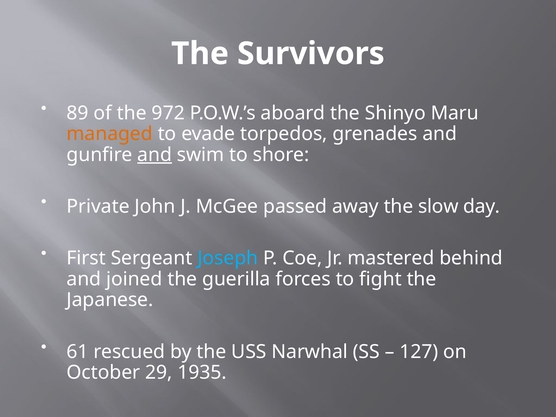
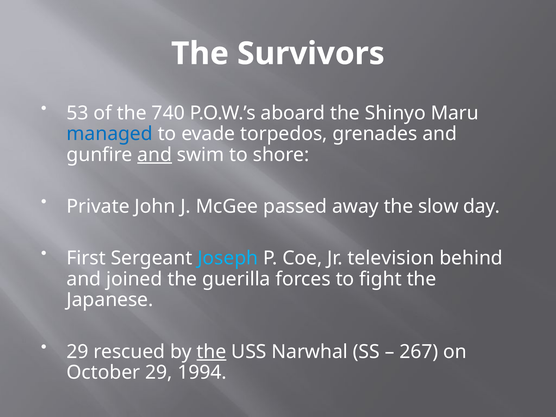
89: 89 -> 53
972: 972 -> 740
managed colour: orange -> blue
mastered: mastered -> television
61 at (78, 352): 61 -> 29
the at (211, 352) underline: none -> present
127: 127 -> 267
1935: 1935 -> 1994
